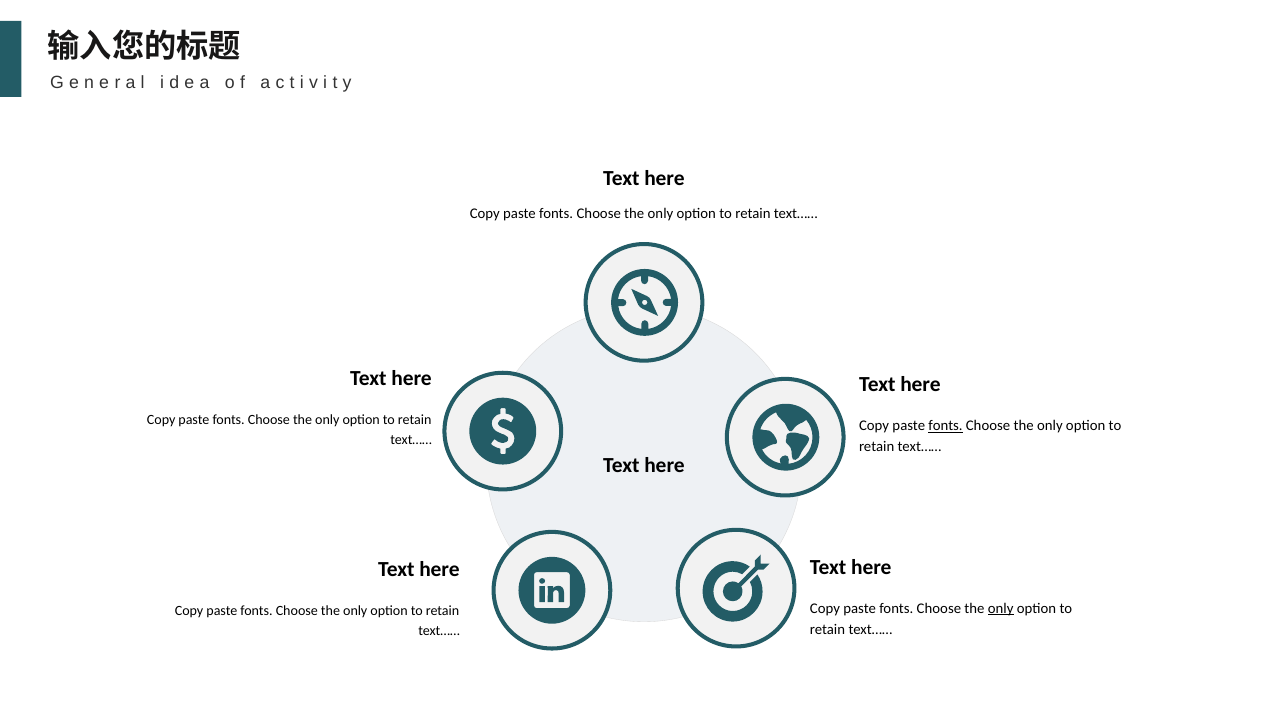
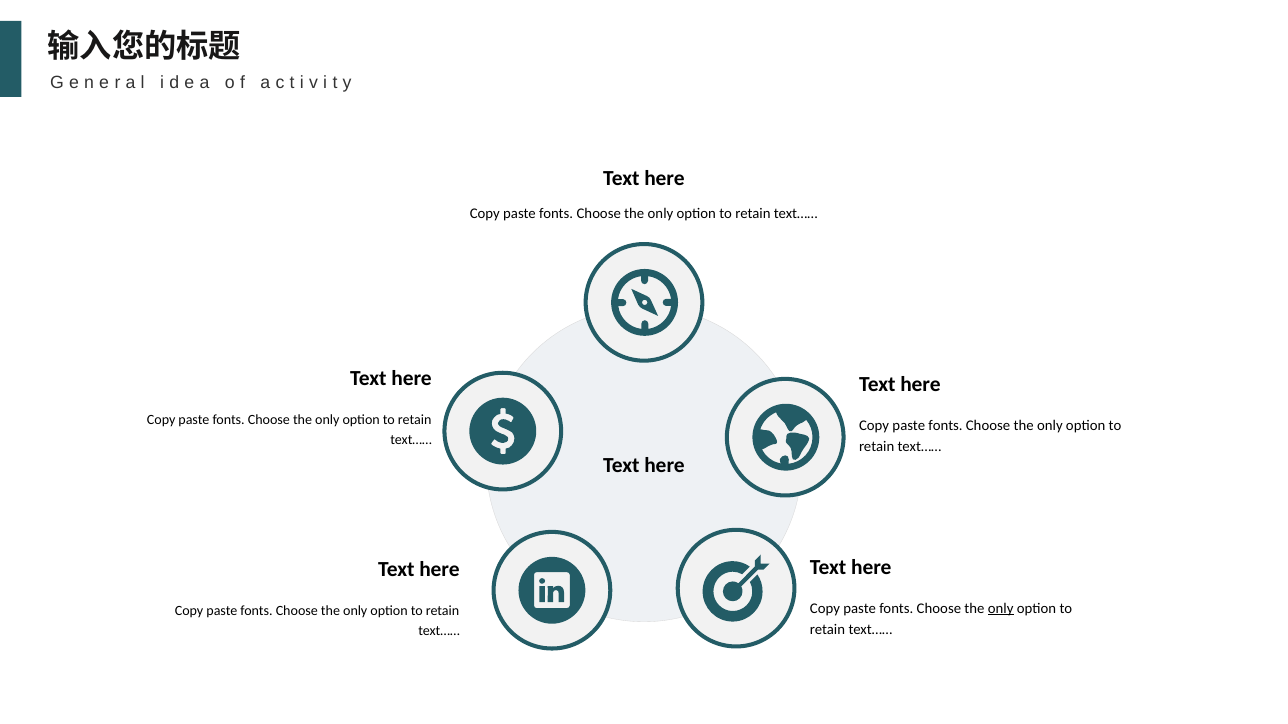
fonts at (946, 426) underline: present -> none
